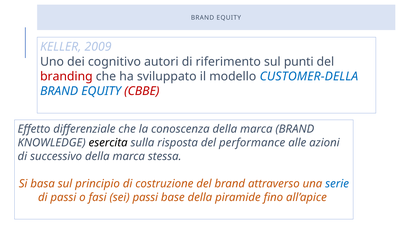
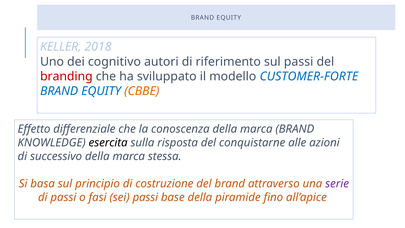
2009: 2009 -> 2018
sul punti: punti -> passi
CUSTOMER-DELLA: CUSTOMER-DELLA -> CUSTOMER-FORTE
CBBE colour: red -> orange
performance: performance -> conquistarne
serie colour: blue -> purple
